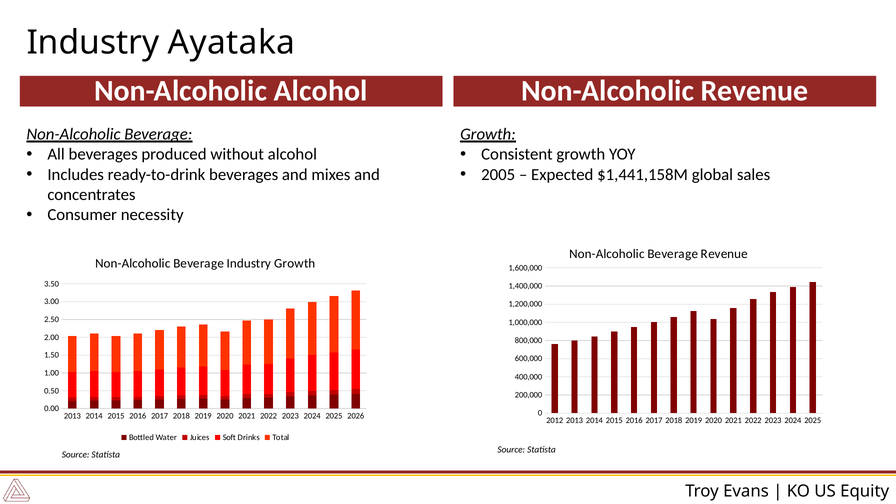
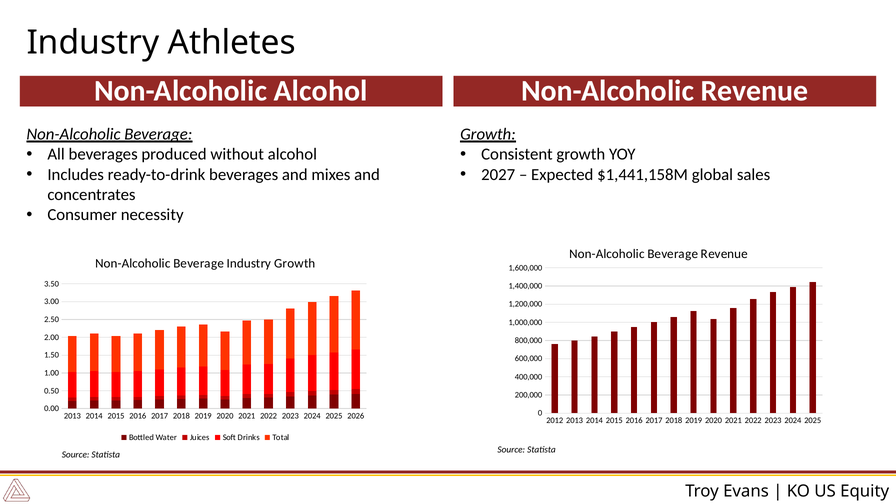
Ayataka: Ayataka -> Athletes
2005: 2005 -> 2027
